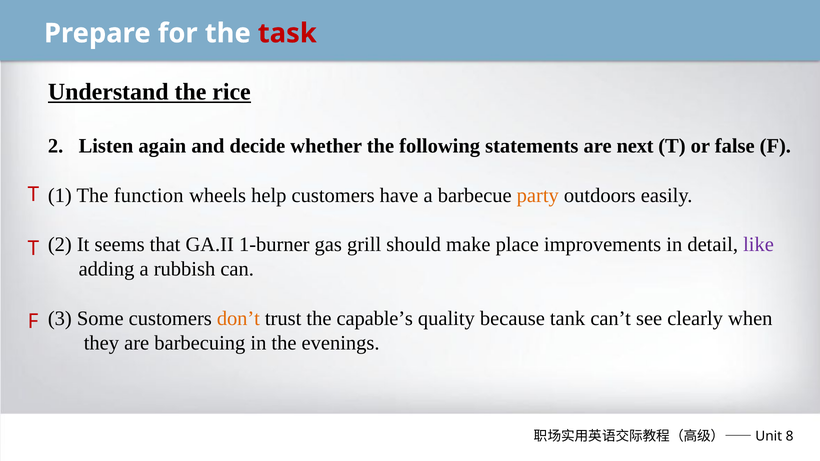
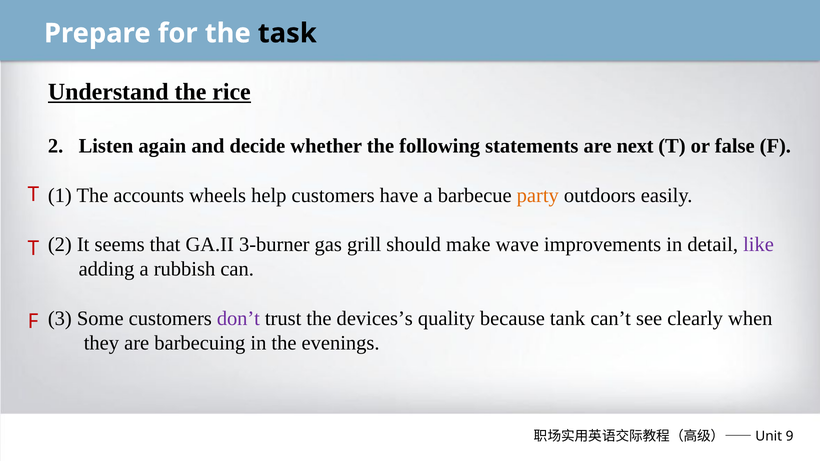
task colour: red -> black
function: function -> accounts
1-burner: 1-burner -> 3-burner
place: place -> wave
don’t colour: orange -> purple
capable’s: capable’s -> devices’s
8: 8 -> 9
